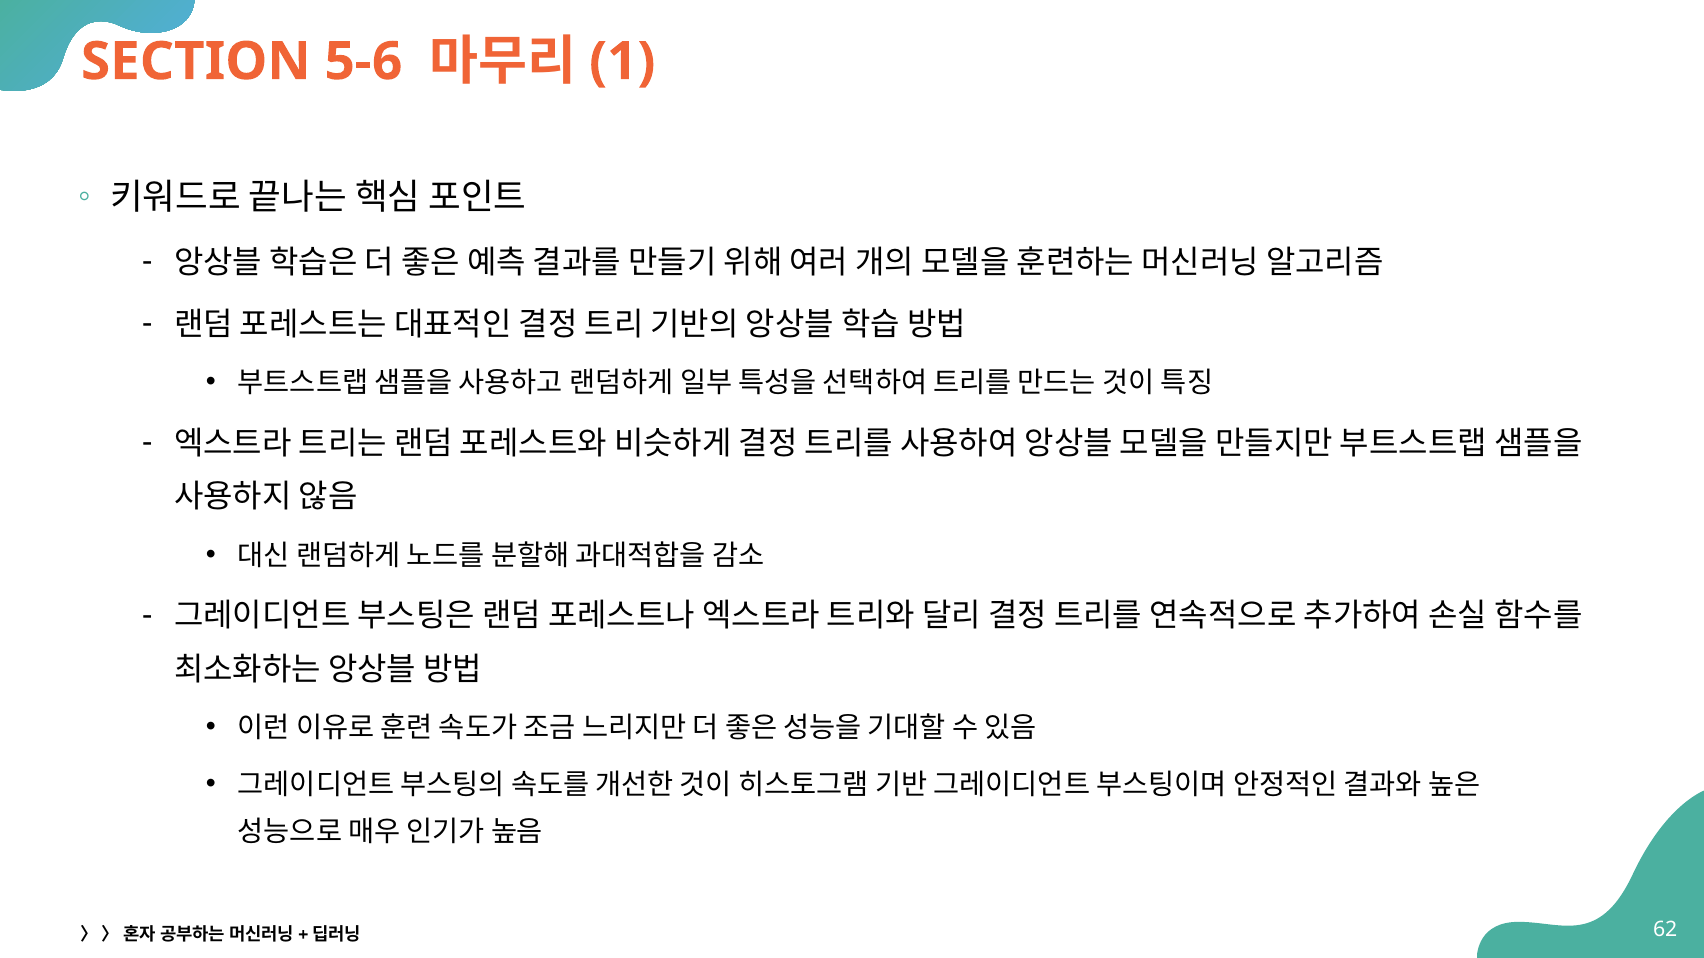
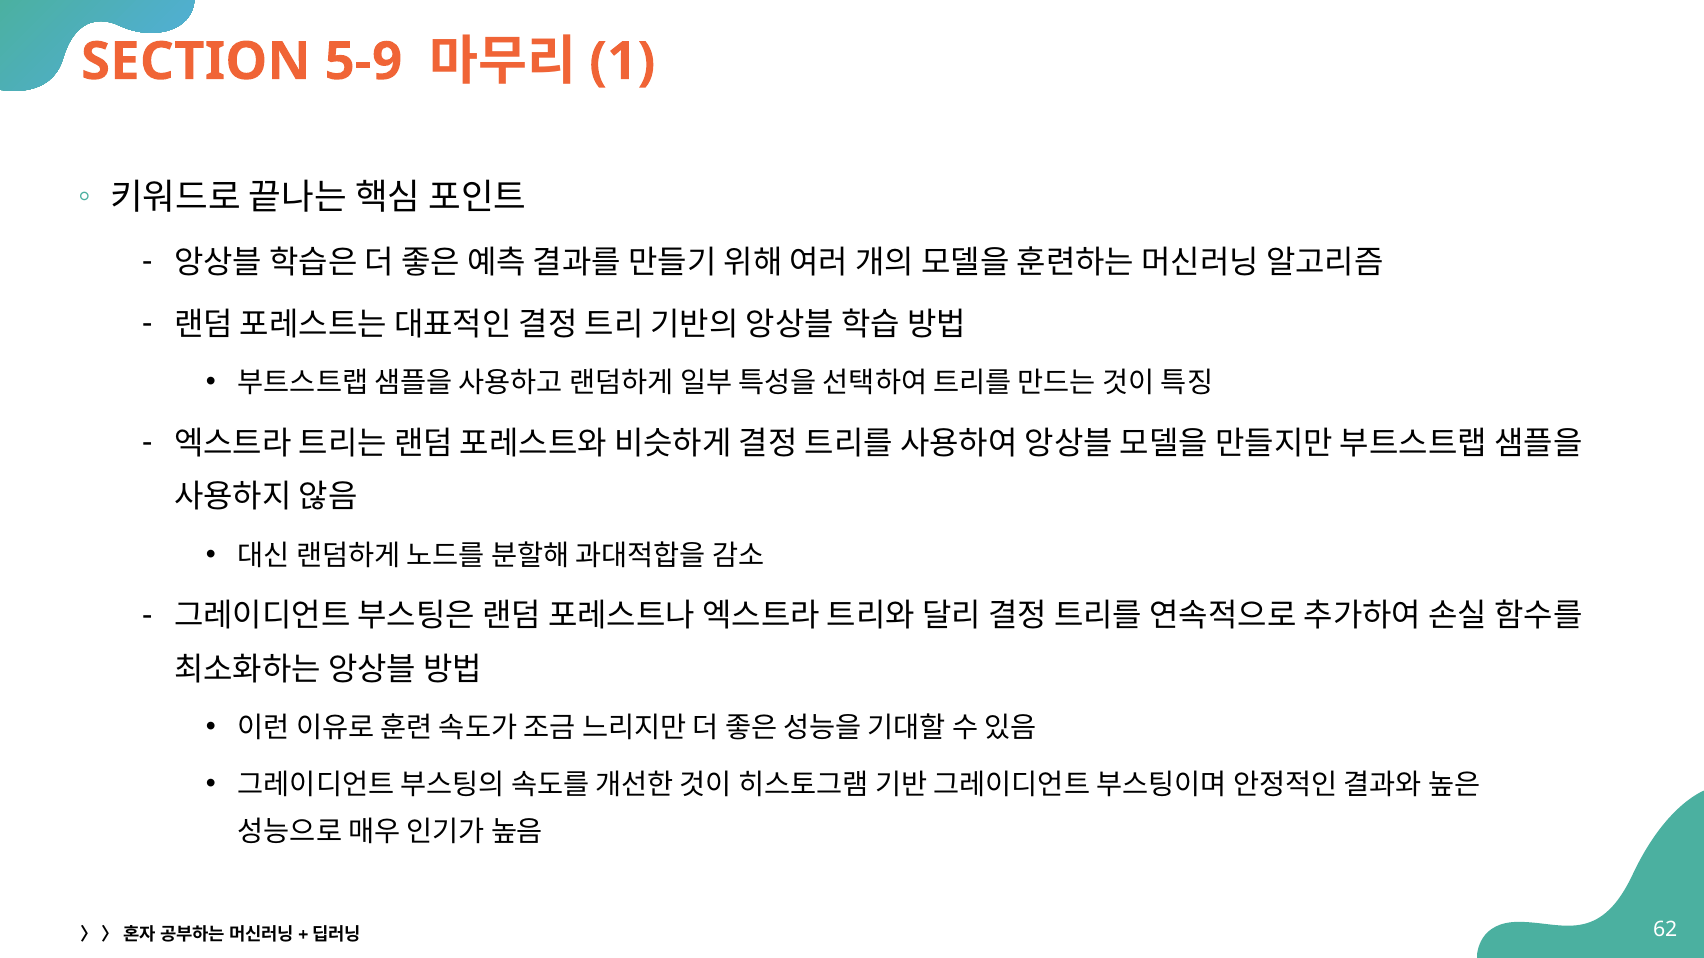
5-6: 5-6 -> 5-9
